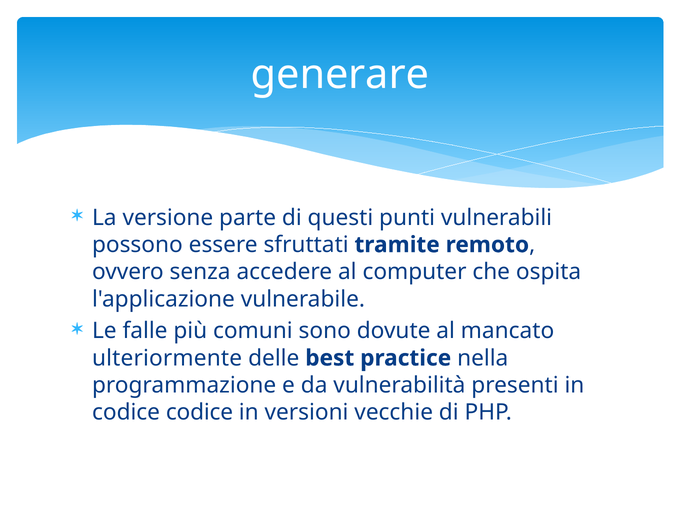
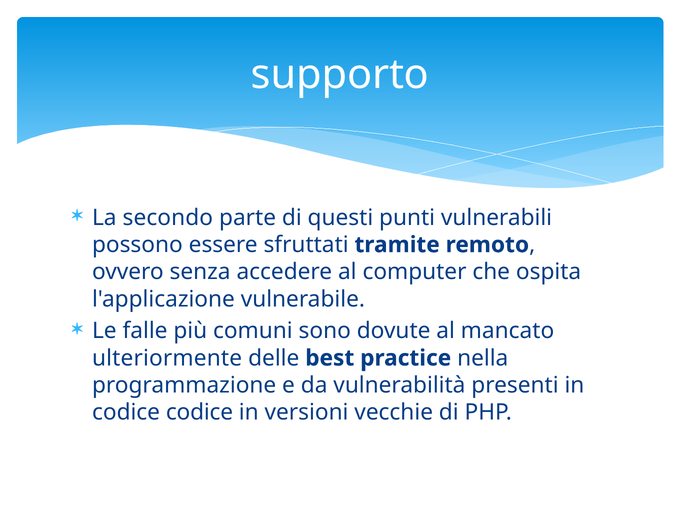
generare: generare -> supporto
versione: versione -> secondo
